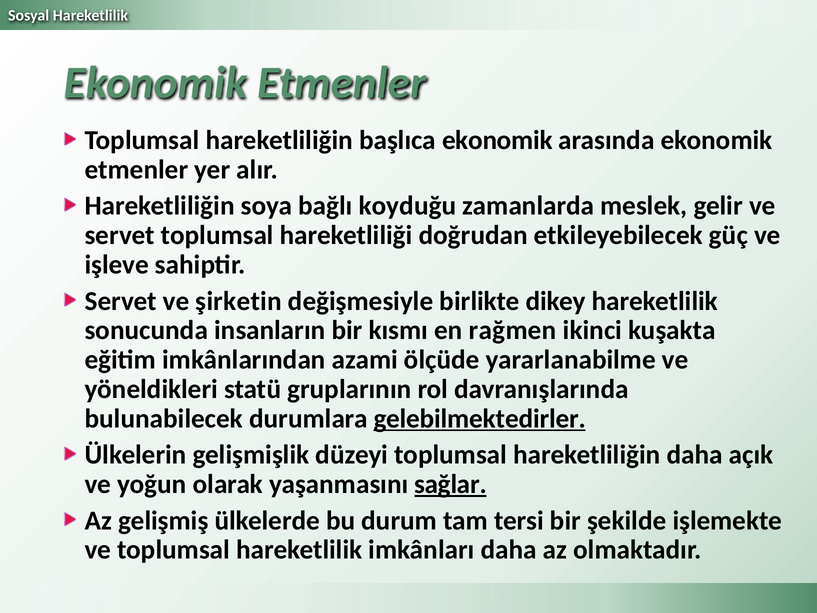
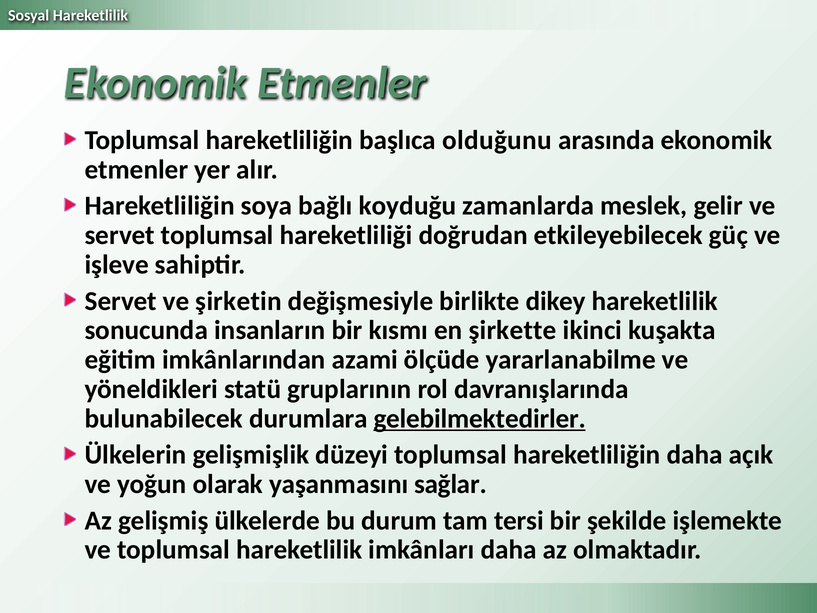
başlıca ekonomik: ekonomik -> olduğunu
rağmen: rağmen -> şirkette
sağlar underline: present -> none
